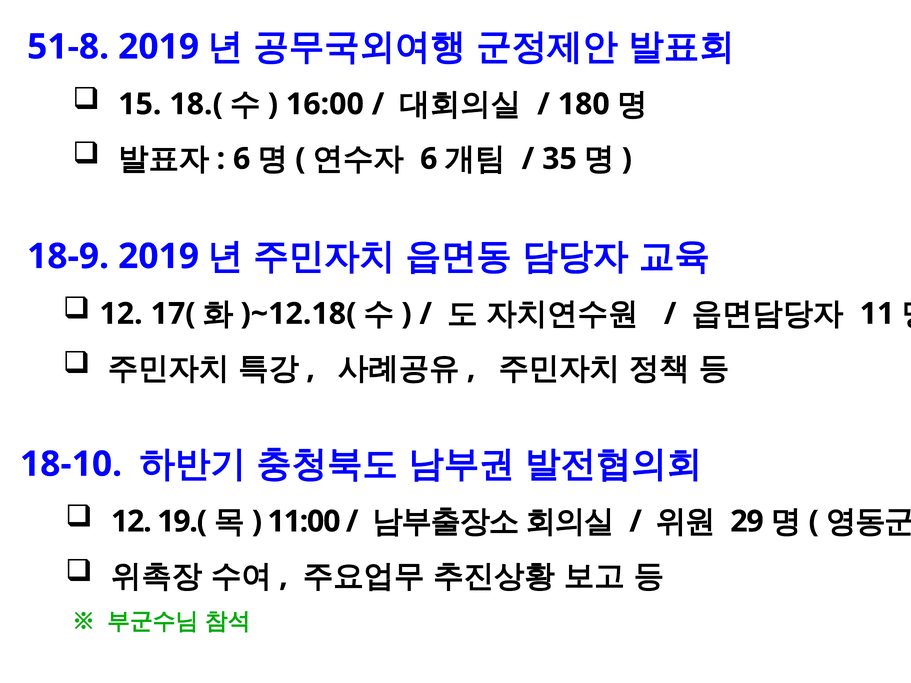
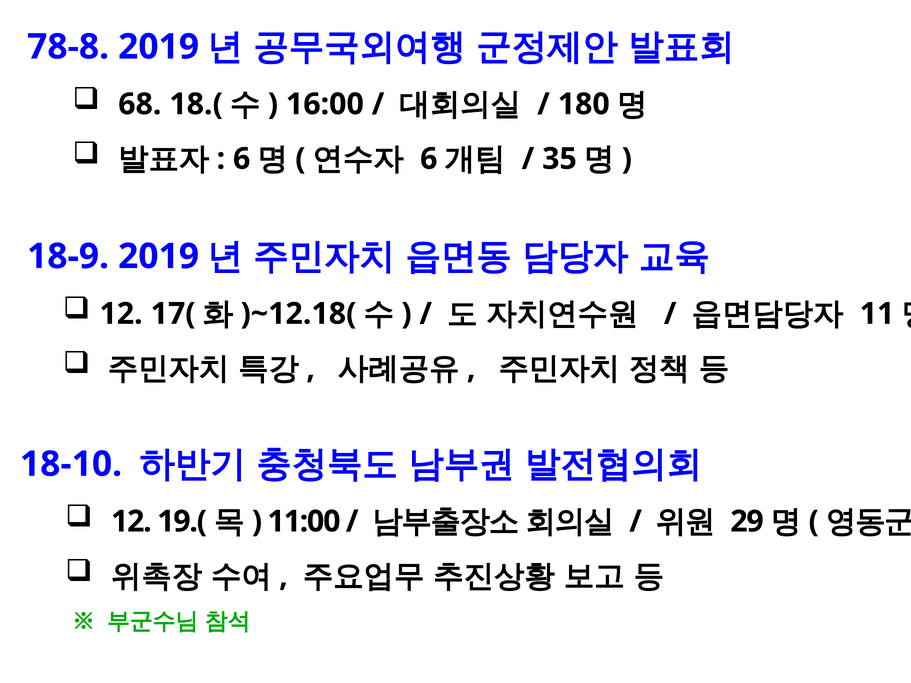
51-8: 51-8 -> 78-8
15: 15 -> 68
